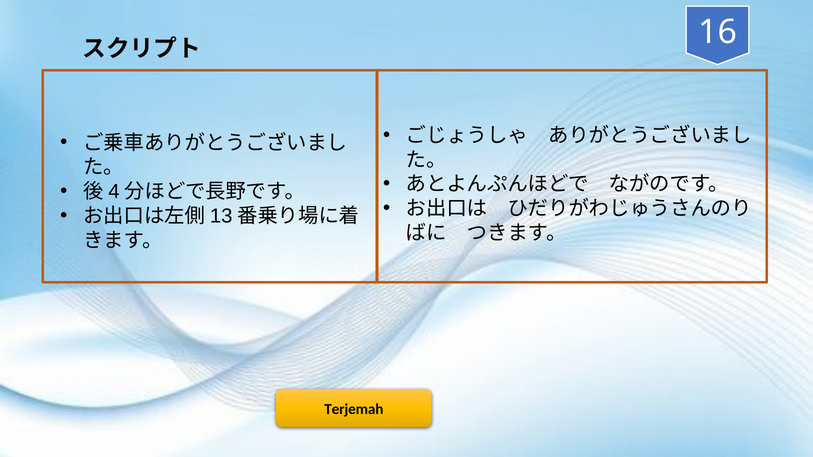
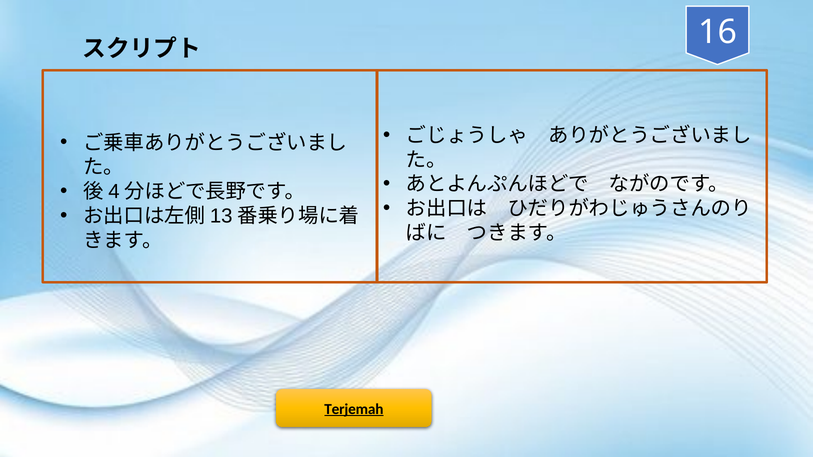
Terjemah underline: none -> present
